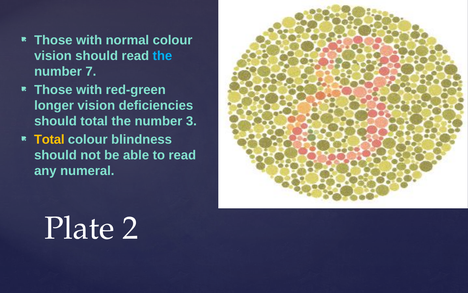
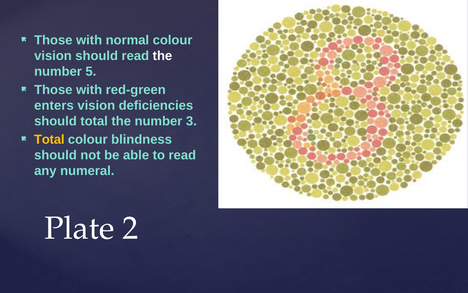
the at (162, 56) colour: light blue -> white
7: 7 -> 5
longer: longer -> enters
